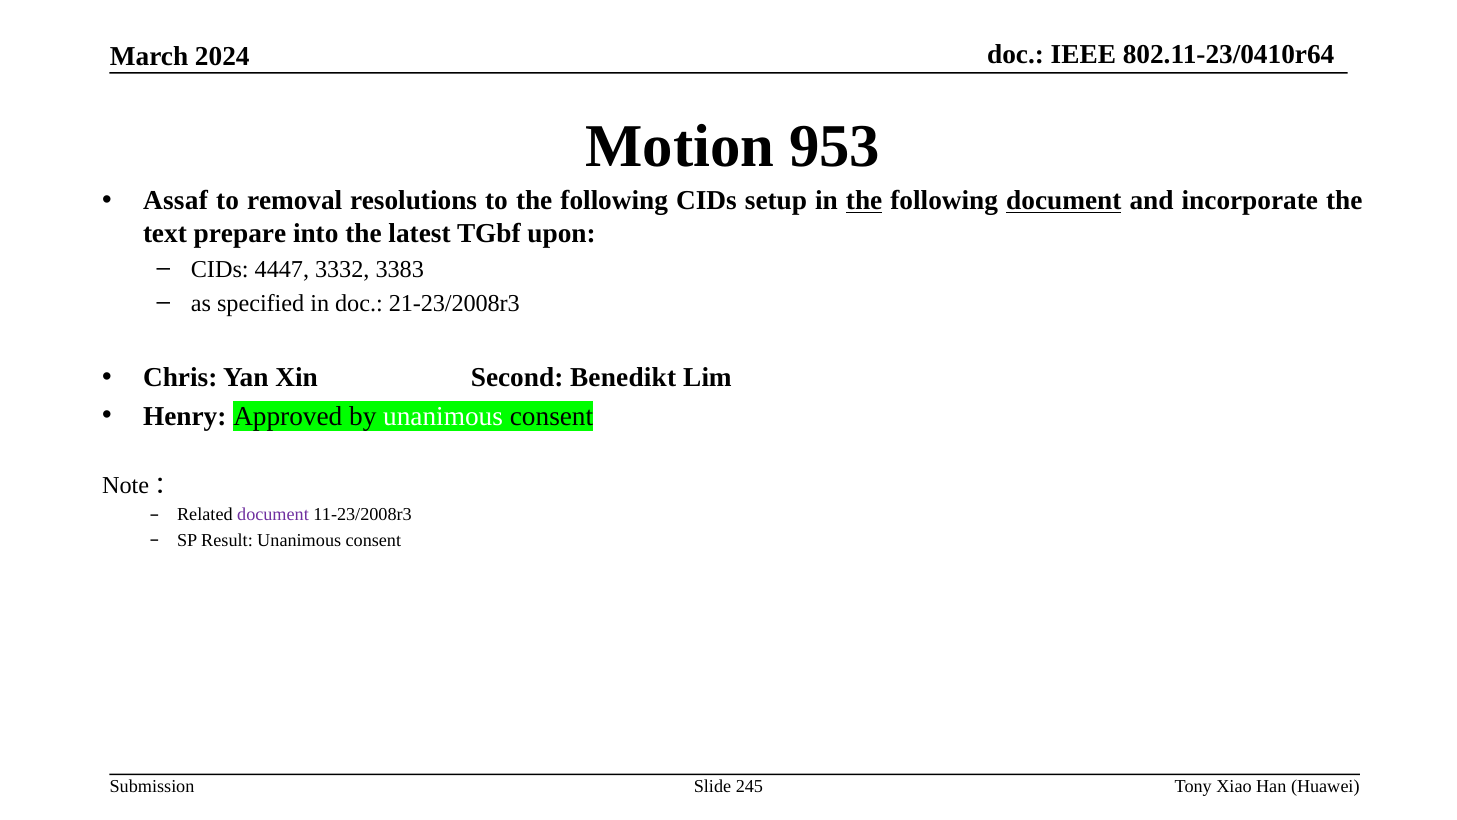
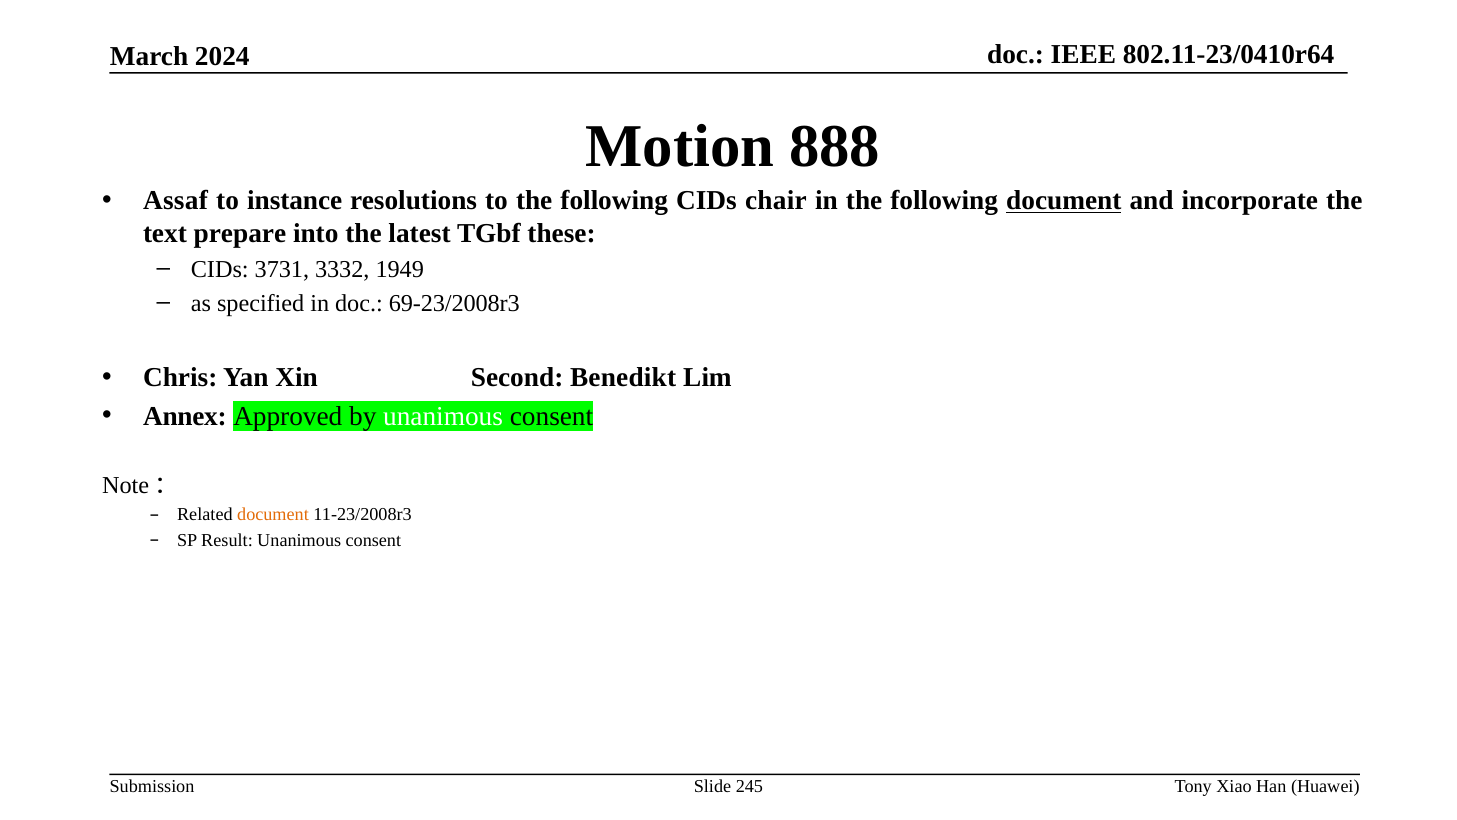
953: 953 -> 888
removal: removal -> instance
setup: setup -> chair
the at (864, 200) underline: present -> none
upon: upon -> these
4447: 4447 -> 3731
3383: 3383 -> 1949
21-23/2008r3: 21-23/2008r3 -> 69-23/2008r3
Henry: Henry -> Annex
document at (273, 514) colour: purple -> orange
